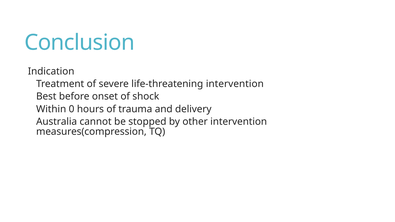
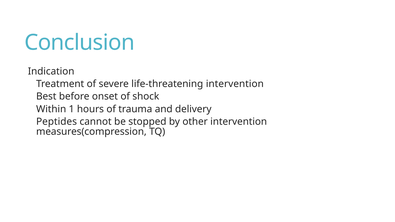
0: 0 -> 1
Australia: Australia -> Peptides
